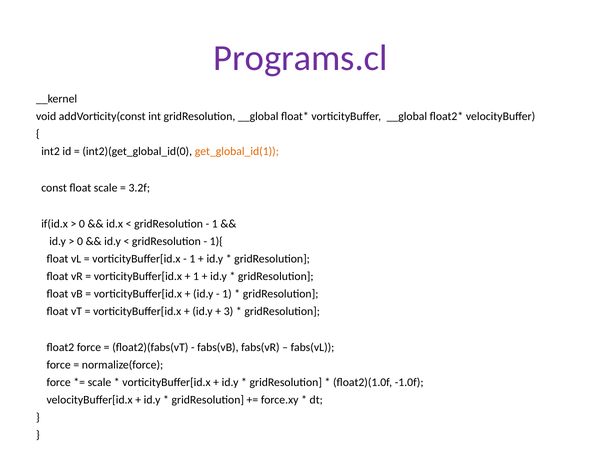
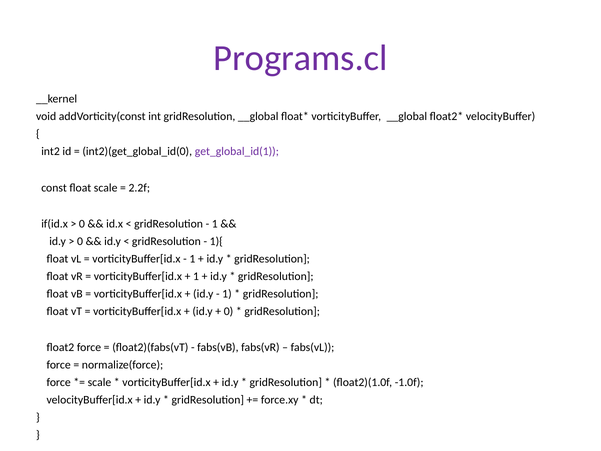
get_global_id(1 colour: orange -> purple
3.2f: 3.2f -> 2.2f
3 at (229, 311): 3 -> 0
